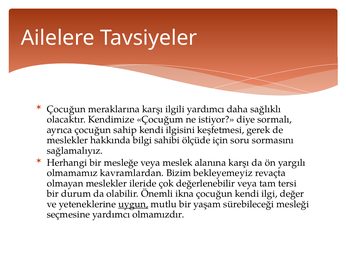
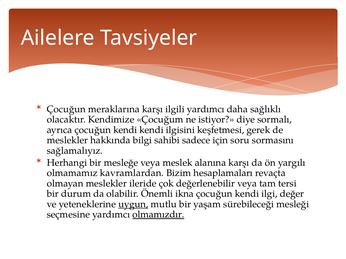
ayrıca çocuğun sahip: sahip -> kendi
ölçüde: ölçüde -> sadece
bekleyemeyiz: bekleyemeyiz -> hesaplamaları
olmamızdır underline: none -> present
